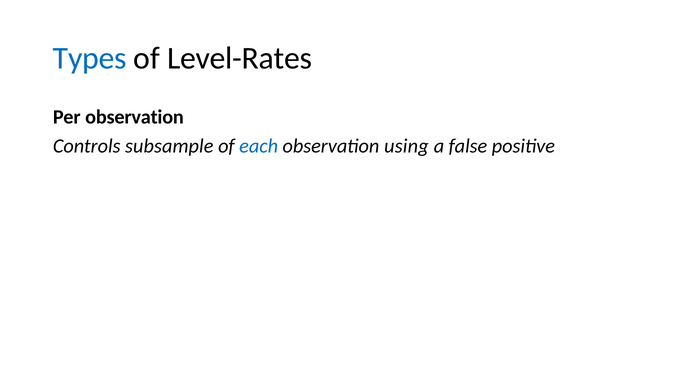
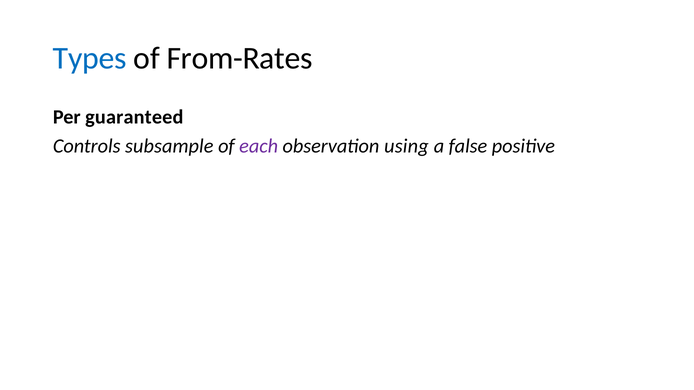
Level-Rates: Level-Rates -> From-Rates
Per observation: observation -> guaranteed
each colour: blue -> purple
